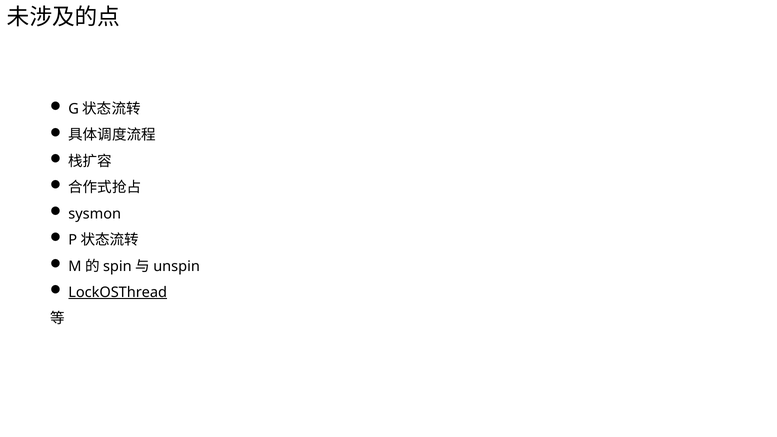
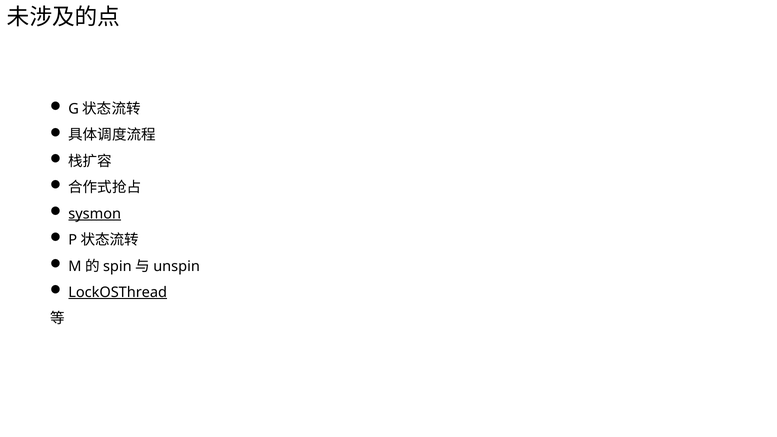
sysmon underline: none -> present
